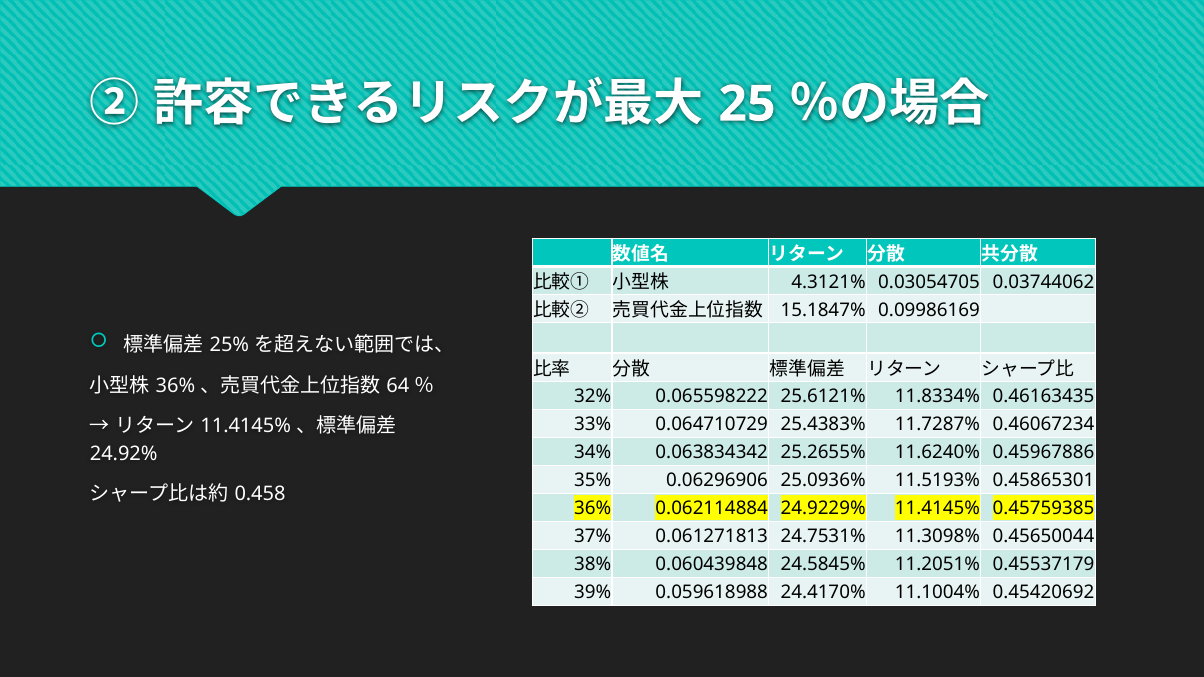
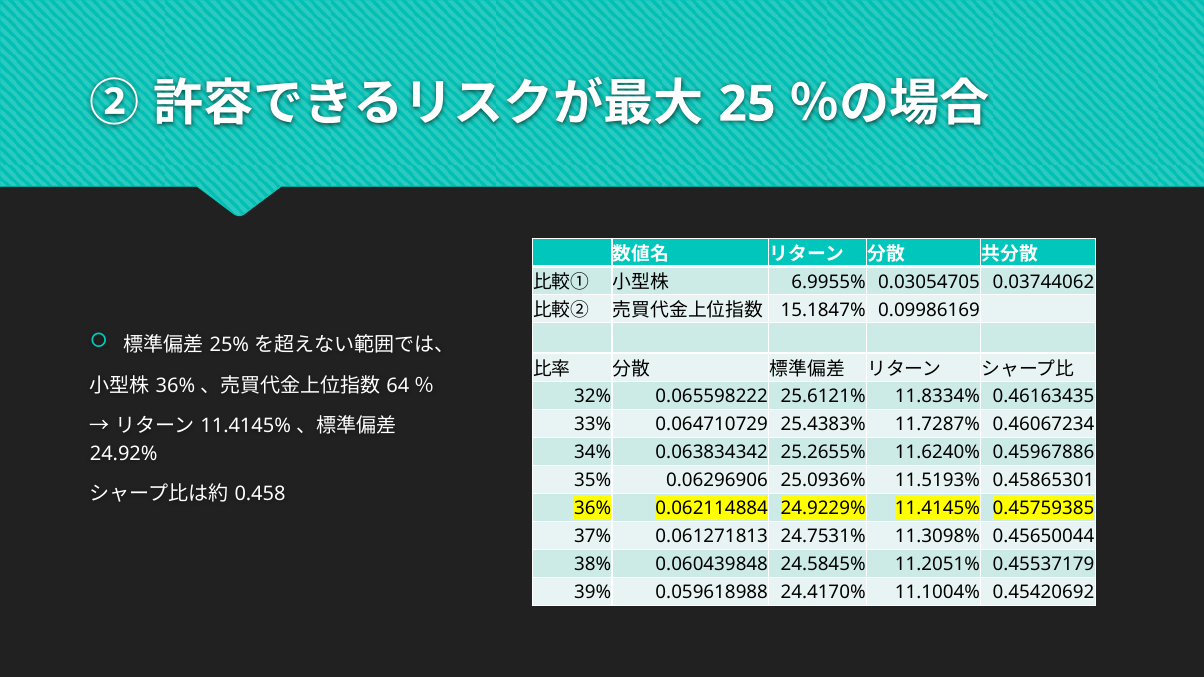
4.3121%: 4.3121% -> 6.9955%
